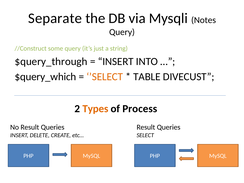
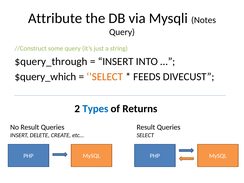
Separate: Separate -> Attribute
TABLE: TABLE -> FEEDS
Types colour: orange -> blue
Process: Process -> Returns
